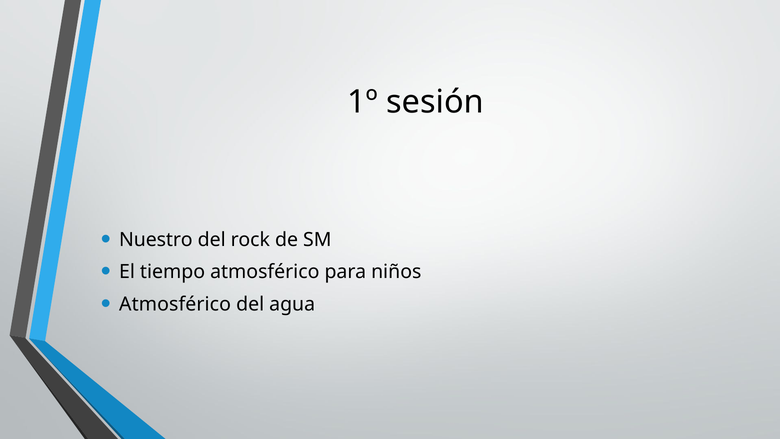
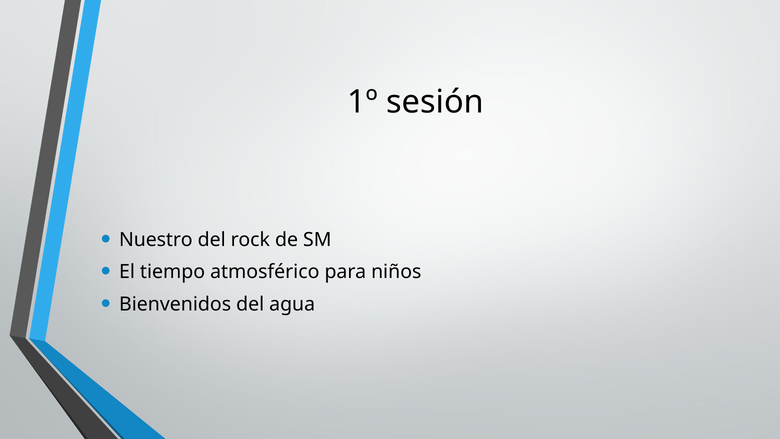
Atmosférico at (175, 304): Atmosférico -> Bienvenidos
